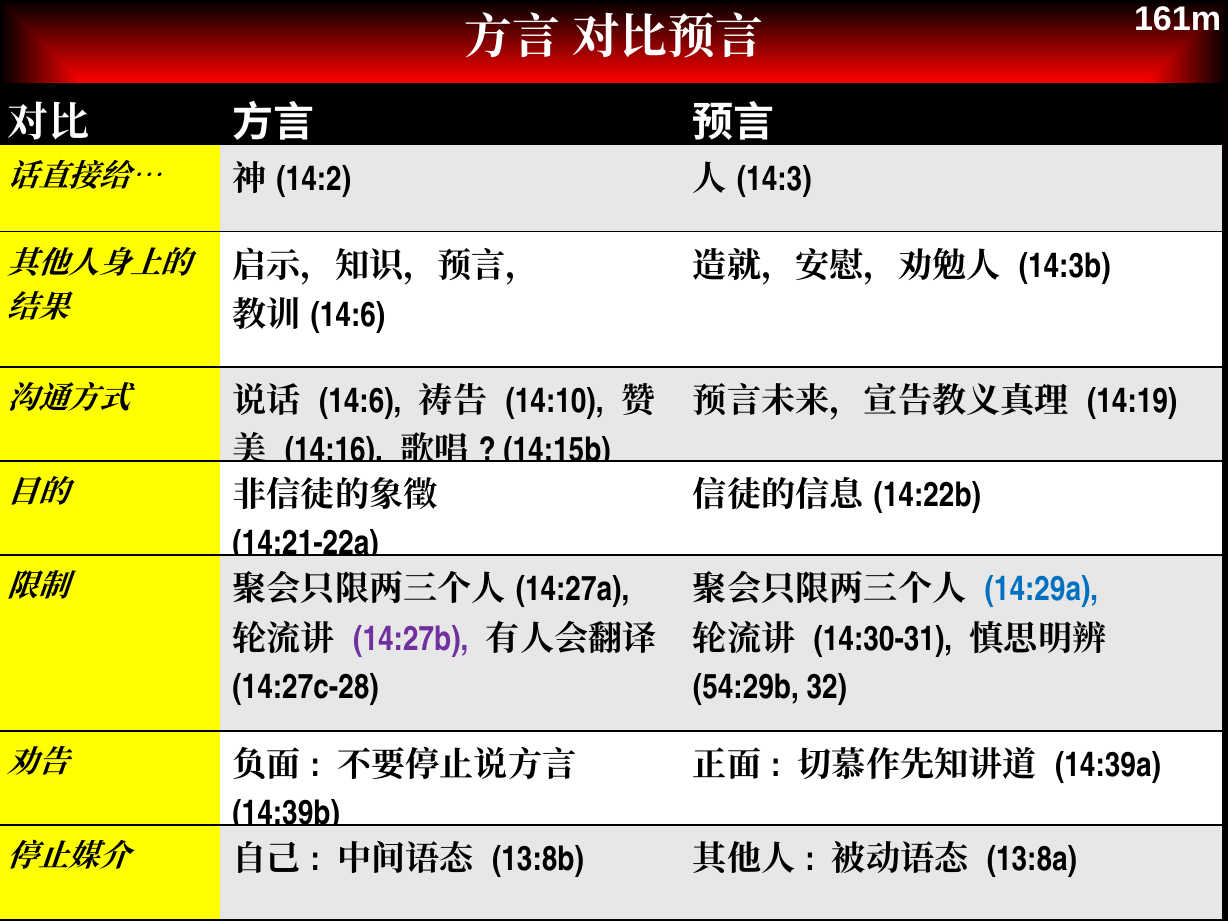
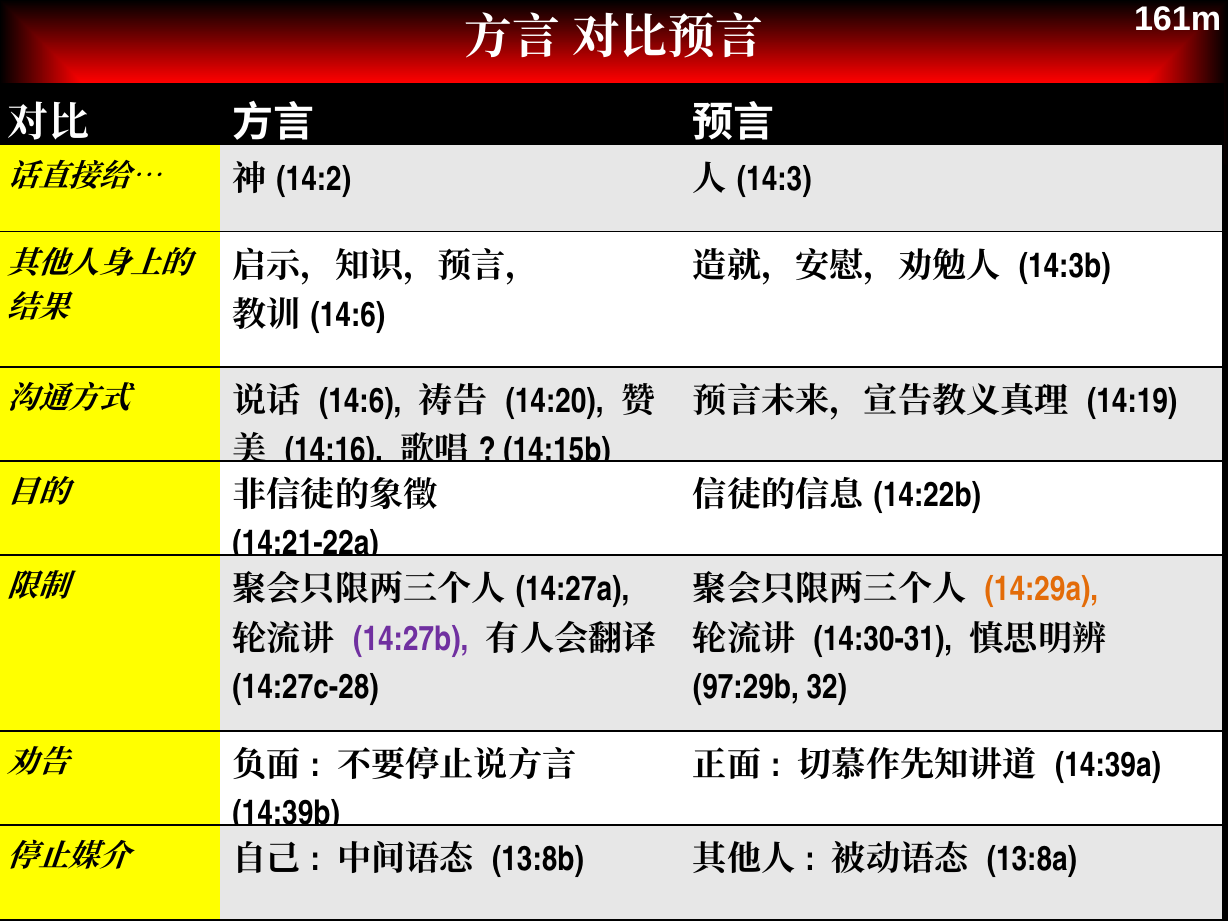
14:10: 14:10 -> 14:20
14:29a colour: blue -> orange
54:29b: 54:29b -> 97:29b
